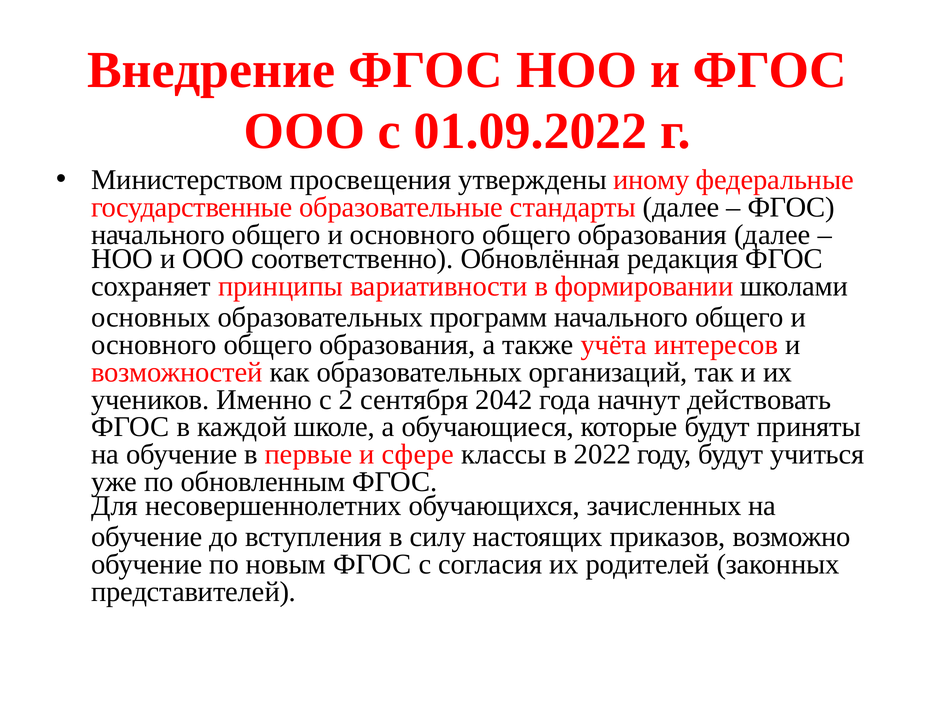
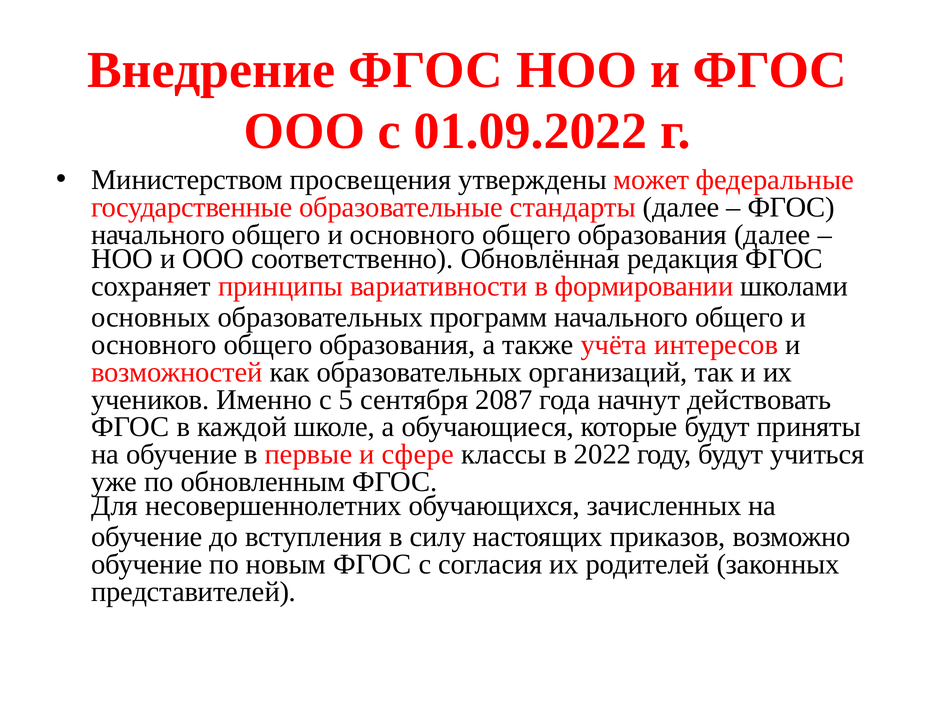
иному: иному -> может
2: 2 -> 5
2042: 2042 -> 2087
